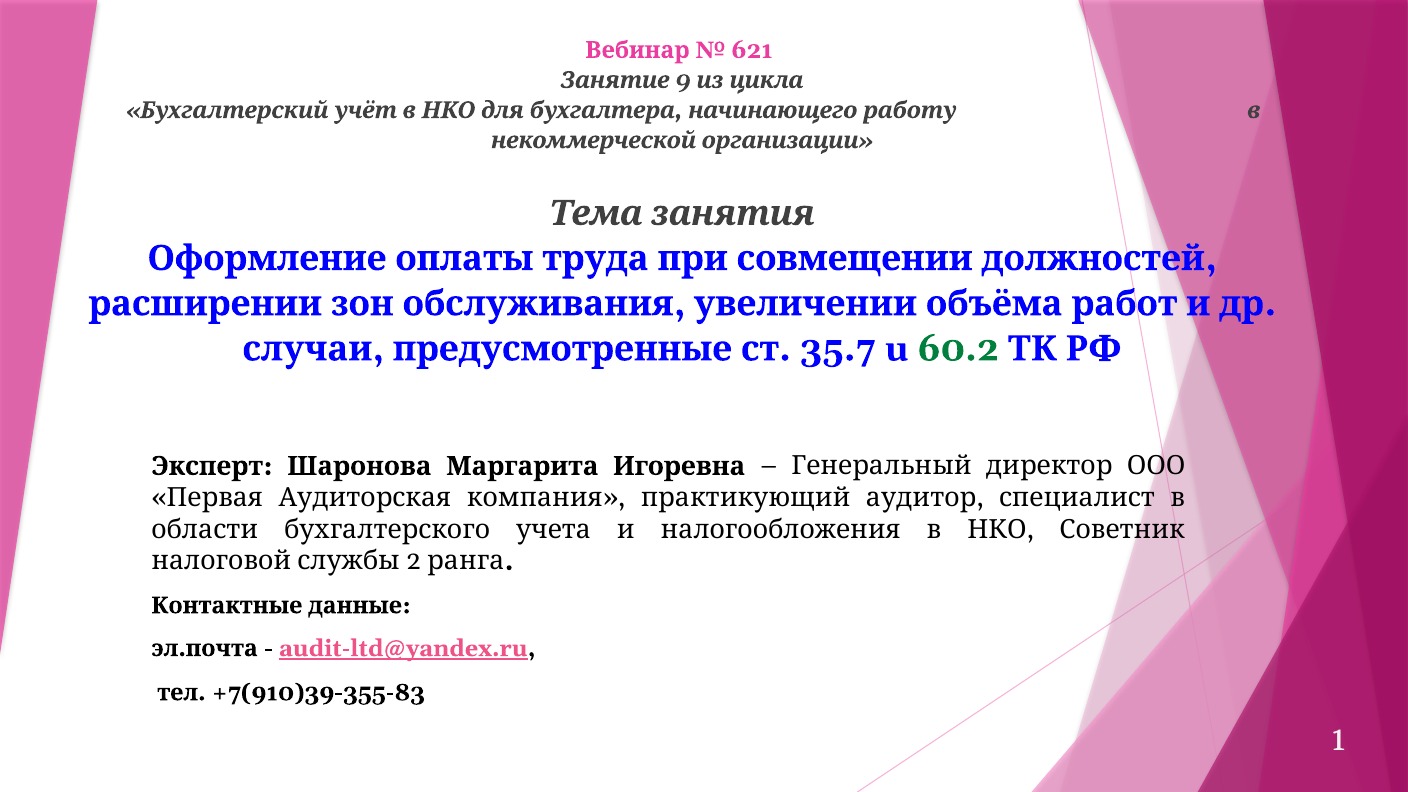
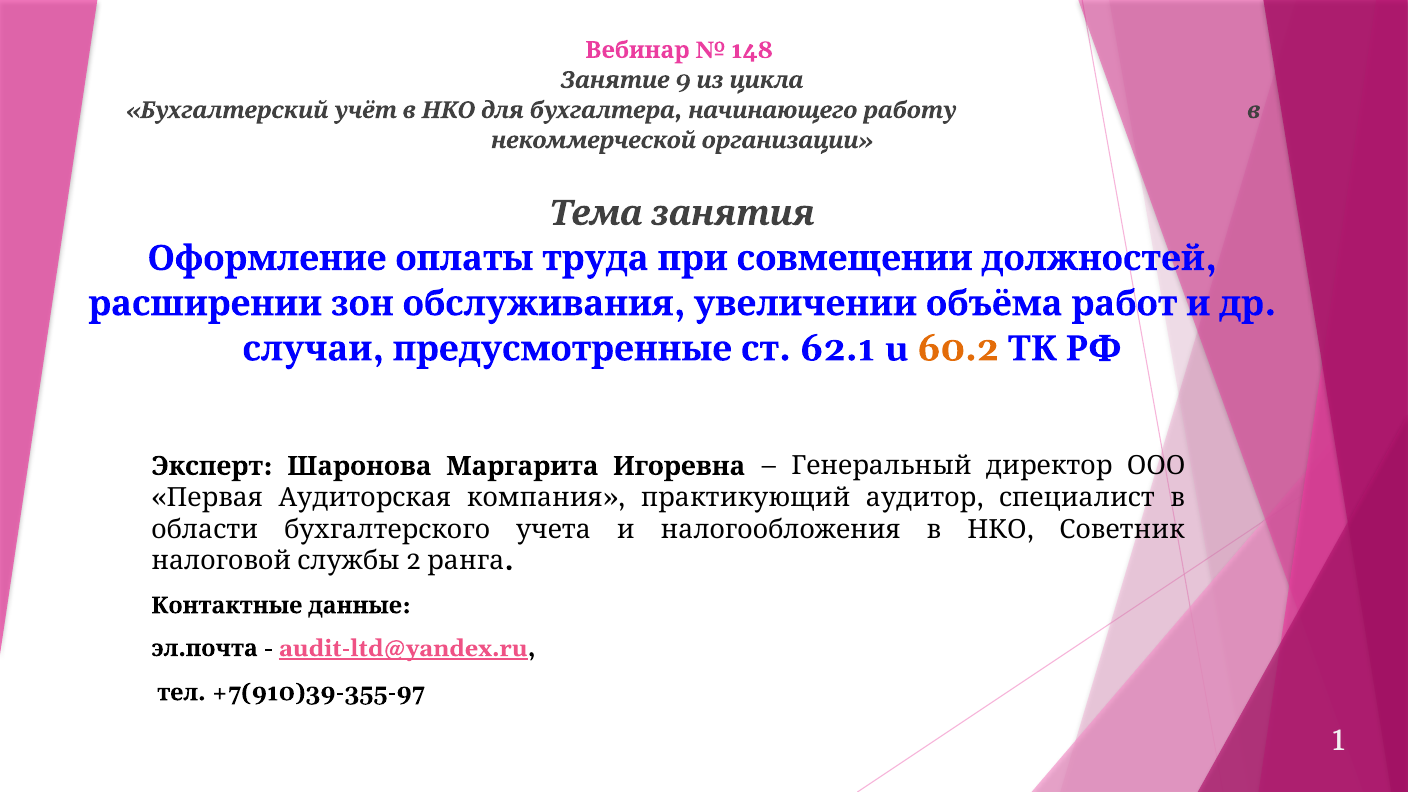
621: 621 -> 148
35.7: 35.7 -> 62.1
60.2 colour: green -> orange
+7(910)39-355-83: +7(910)39-355-83 -> +7(910)39-355-97
